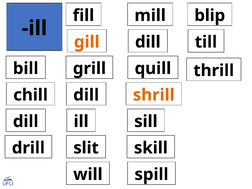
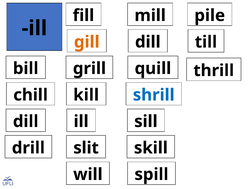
blip: blip -> pile
dill at (86, 95): dill -> kill
shrill colour: orange -> blue
